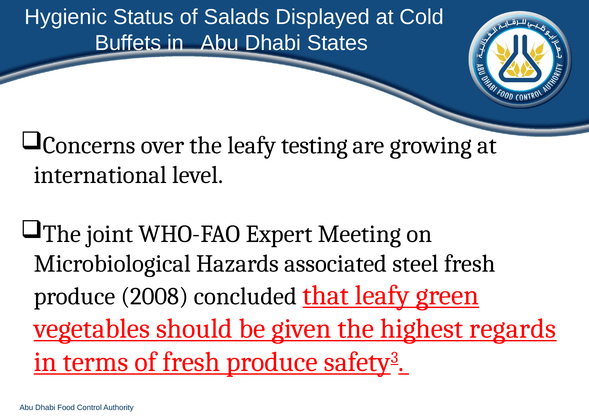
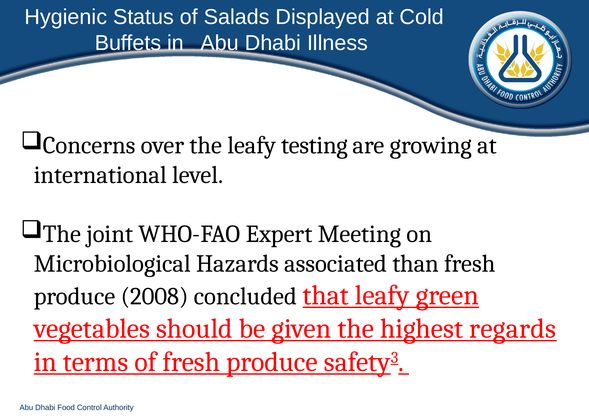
States: States -> Illness
steel: steel -> than
